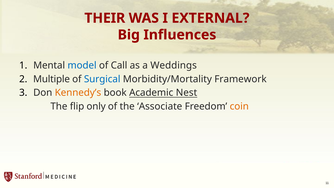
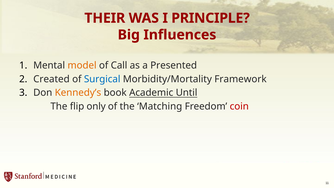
EXTERNAL: EXTERNAL -> PRINCIPLE
model colour: blue -> orange
Weddings: Weddings -> Presented
Multiple: Multiple -> Created
Nest: Nest -> Until
Associate: Associate -> Matching
coin colour: orange -> red
